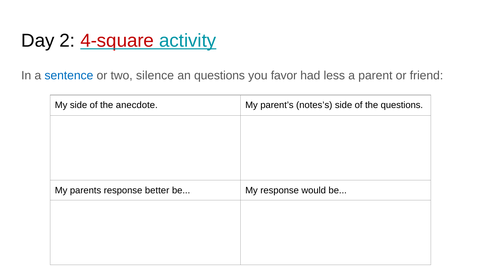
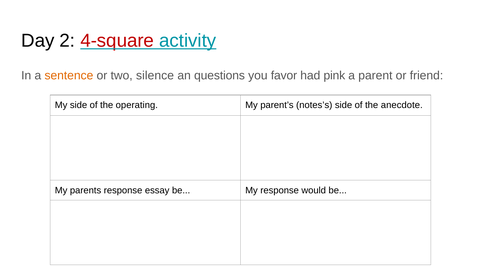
sentence colour: blue -> orange
less: less -> pink
anecdote: anecdote -> operating
the questions: questions -> anecdote
better: better -> essay
